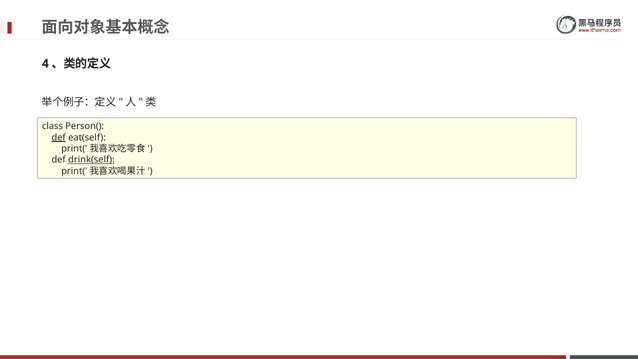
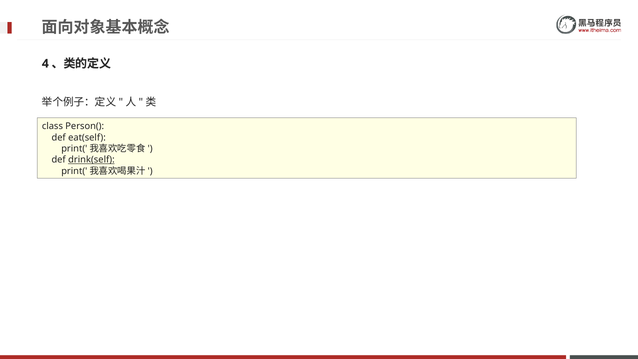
def at (59, 137) underline: present -> none
